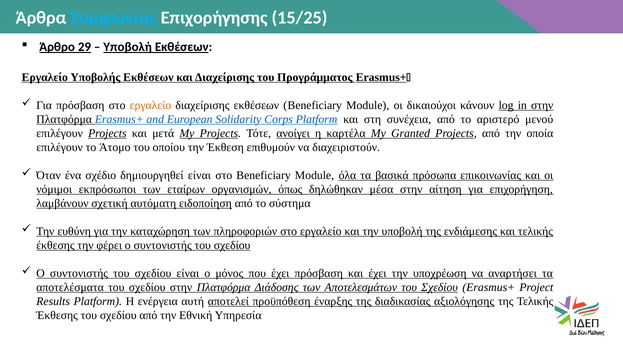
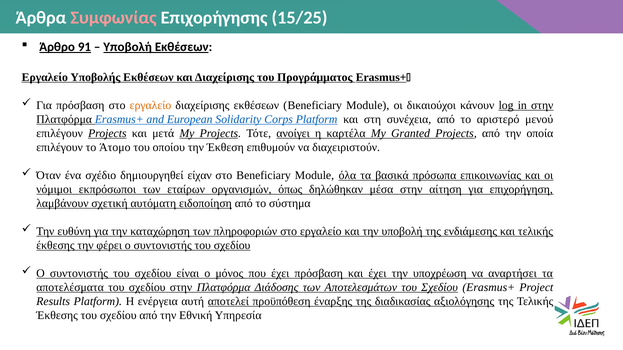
Συμφωνίας colour: light blue -> pink
29: 29 -> 91
δημιουργηθεί είναι: είναι -> είχαν
